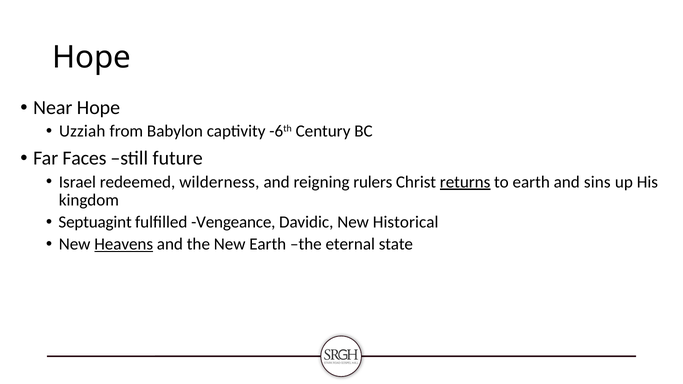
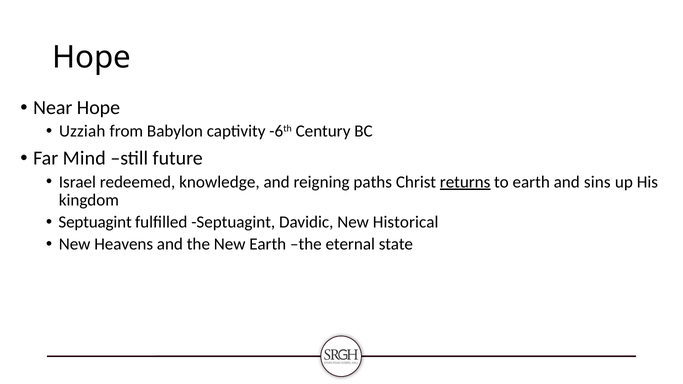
Faces: Faces -> Mind
wilderness: wilderness -> knowledge
rulers: rulers -> paths
fulfilled Vengeance: Vengeance -> Septuagint
Heavens underline: present -> none
